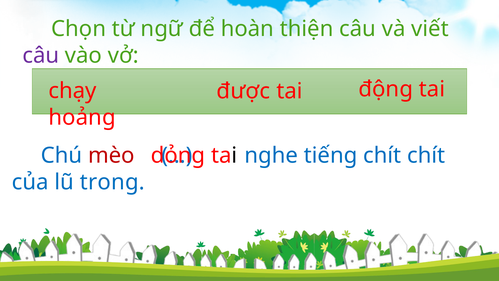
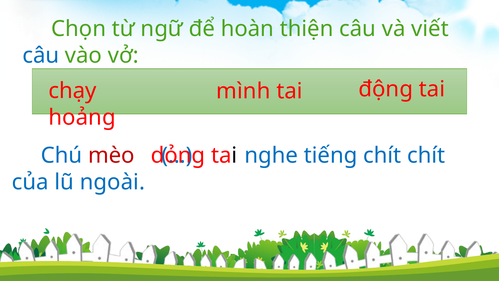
câu at (41, 55) colour: purple -> blue
được: được -> mình
trong: trong -> ngoài
